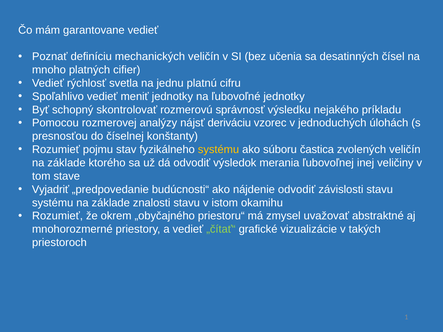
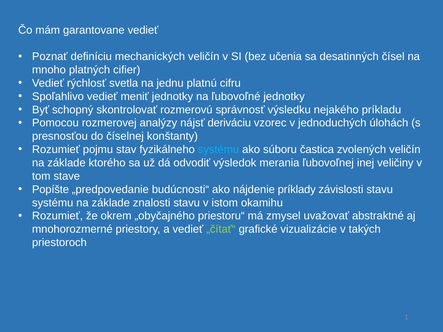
systému at (218, 150) colour: yellow -> light blue
Vyjadriť: Vyjadriť -> Popíšte
nájdenie odvodiť: odvodiť -> príklady
